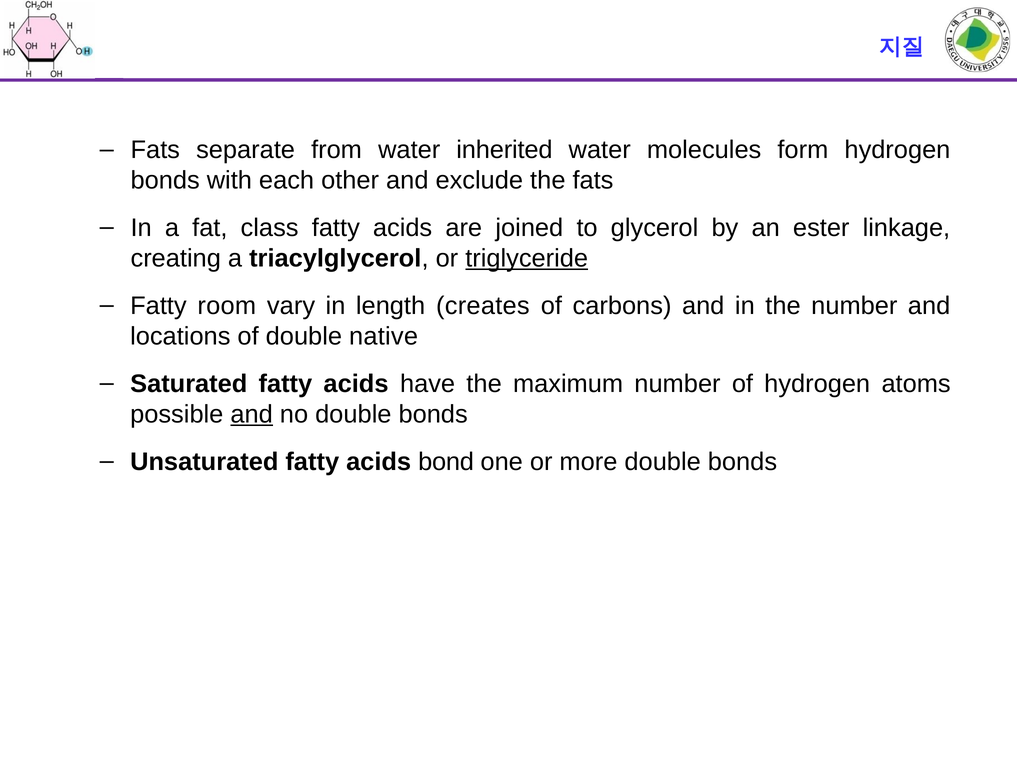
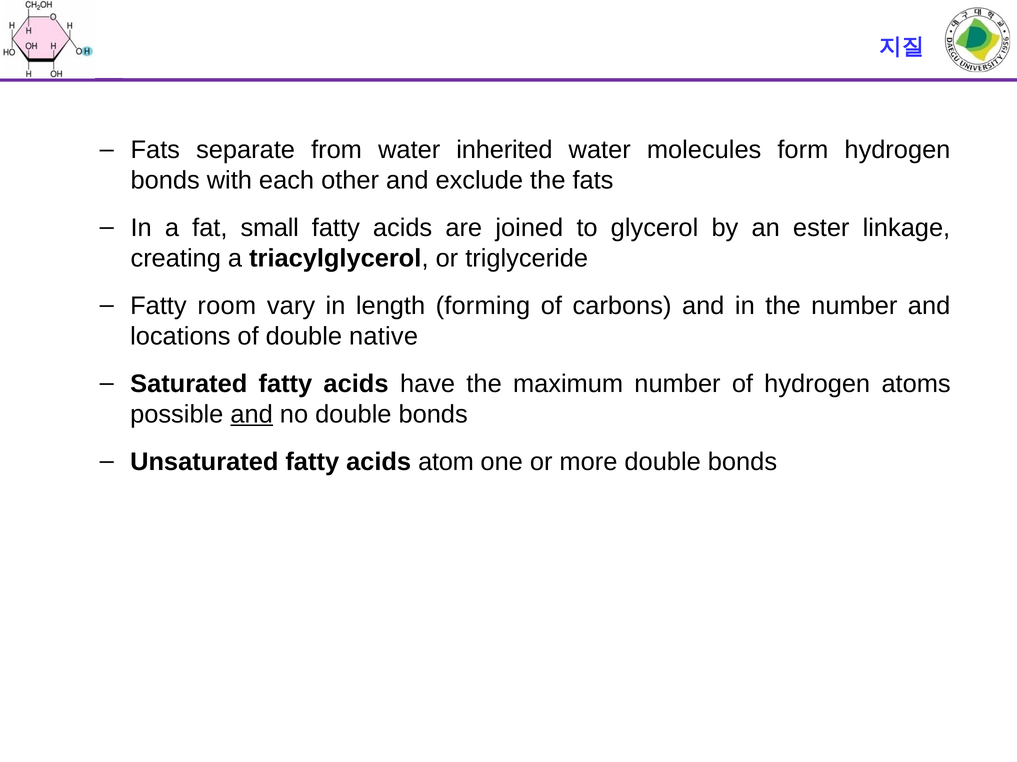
class: class -> small
triglyceride underline: present -> none
creates: creates -> forming
bond: bond -> atom
